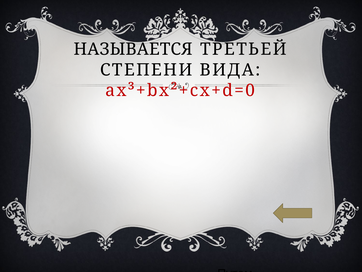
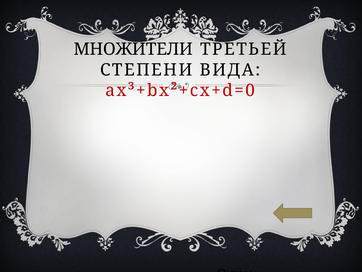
НАЗЫВАЕТСЯ at (133, 49): НАЗЫВАЕТСЯ -> МНОЖИТЕЛИ
